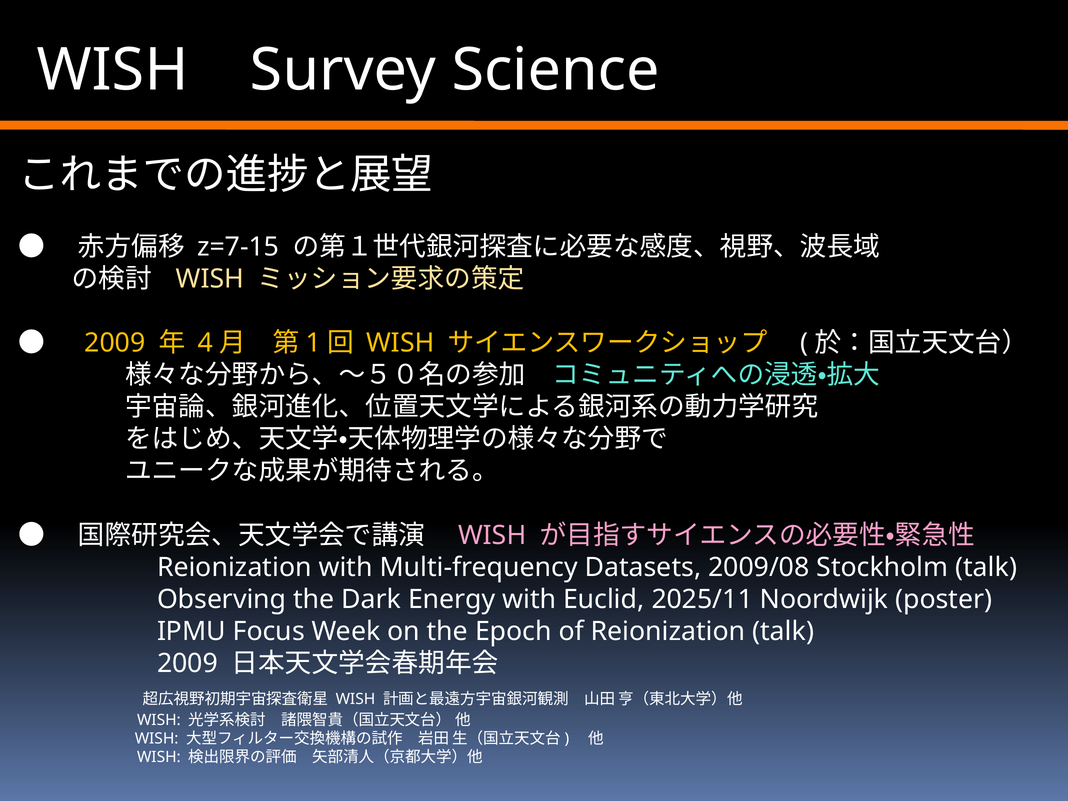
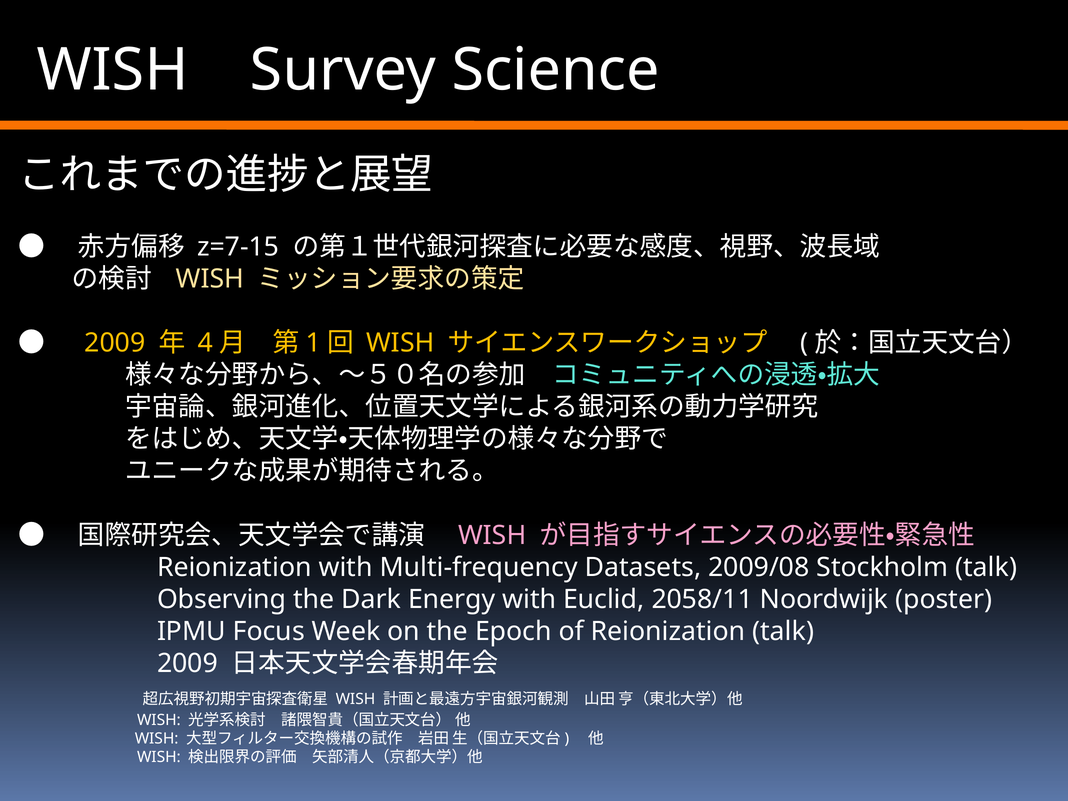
2025/11: 2025/11 -> 2058/11
